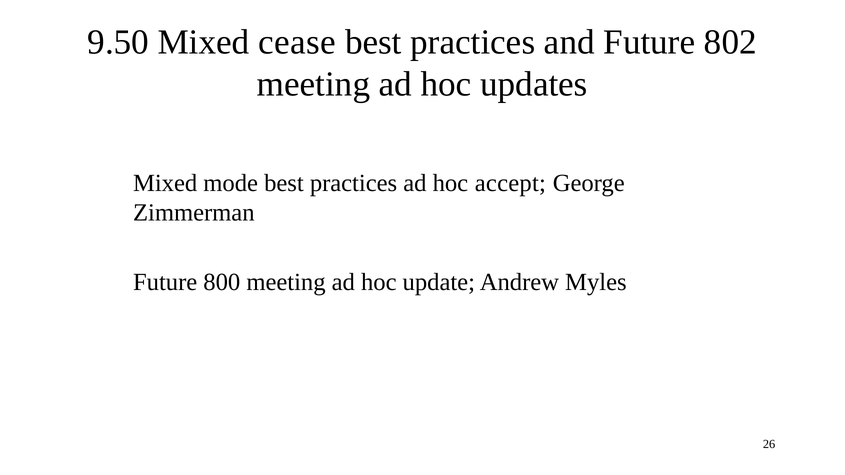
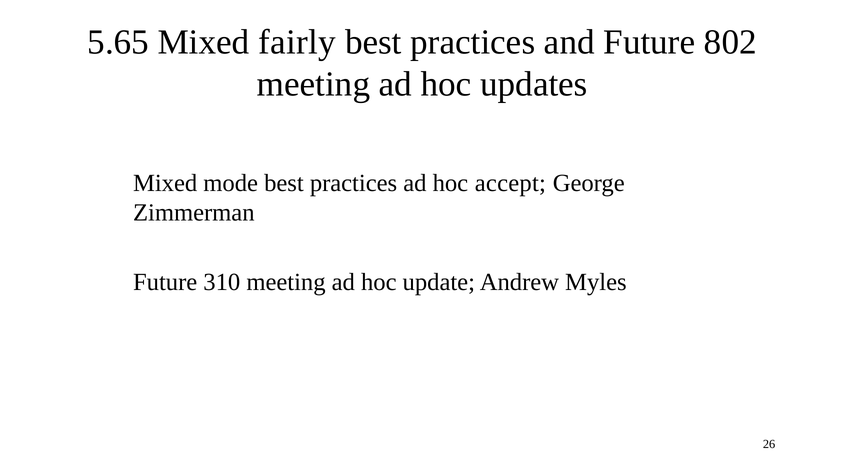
9.50: 9.50 -> 5.65
cease: cease -> fairly
800: 800 -> 310
